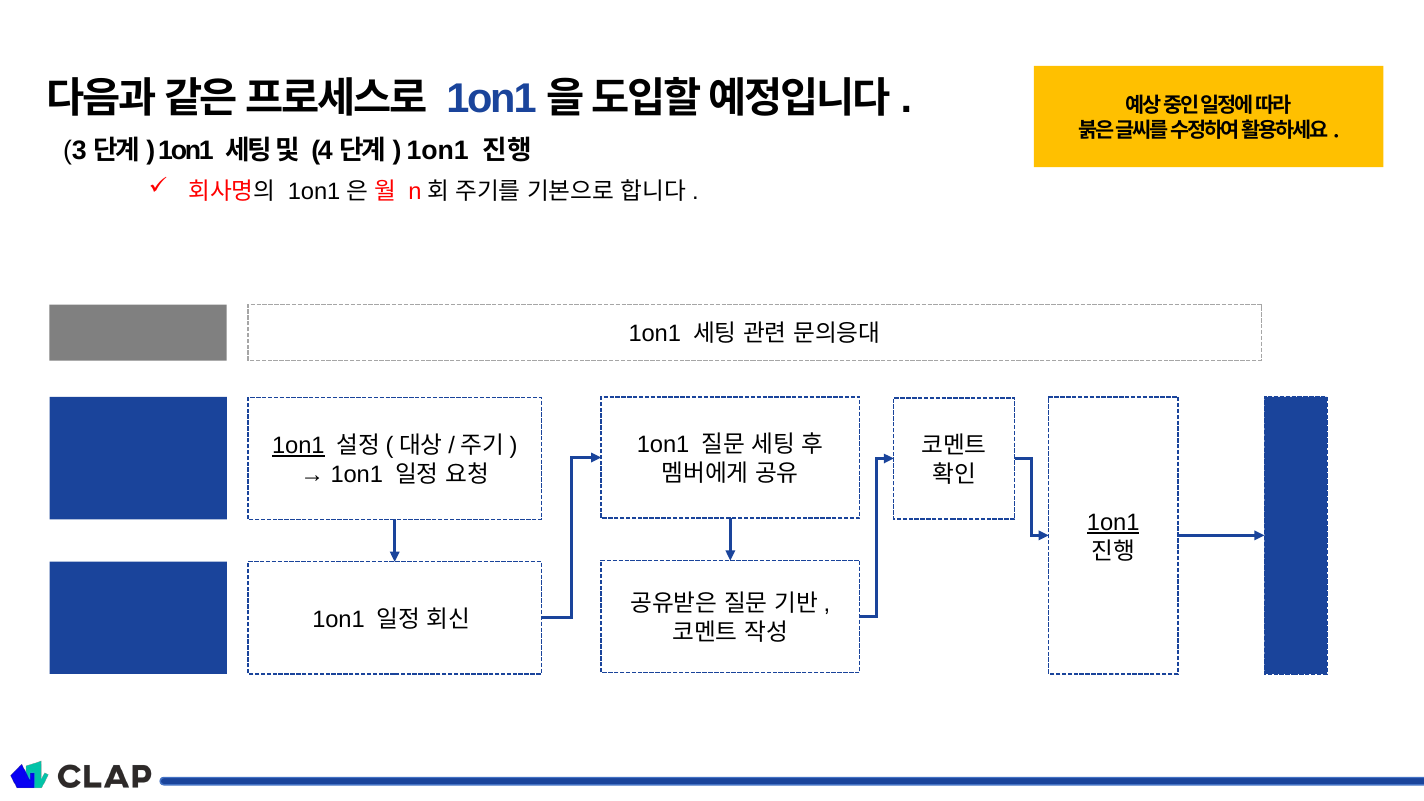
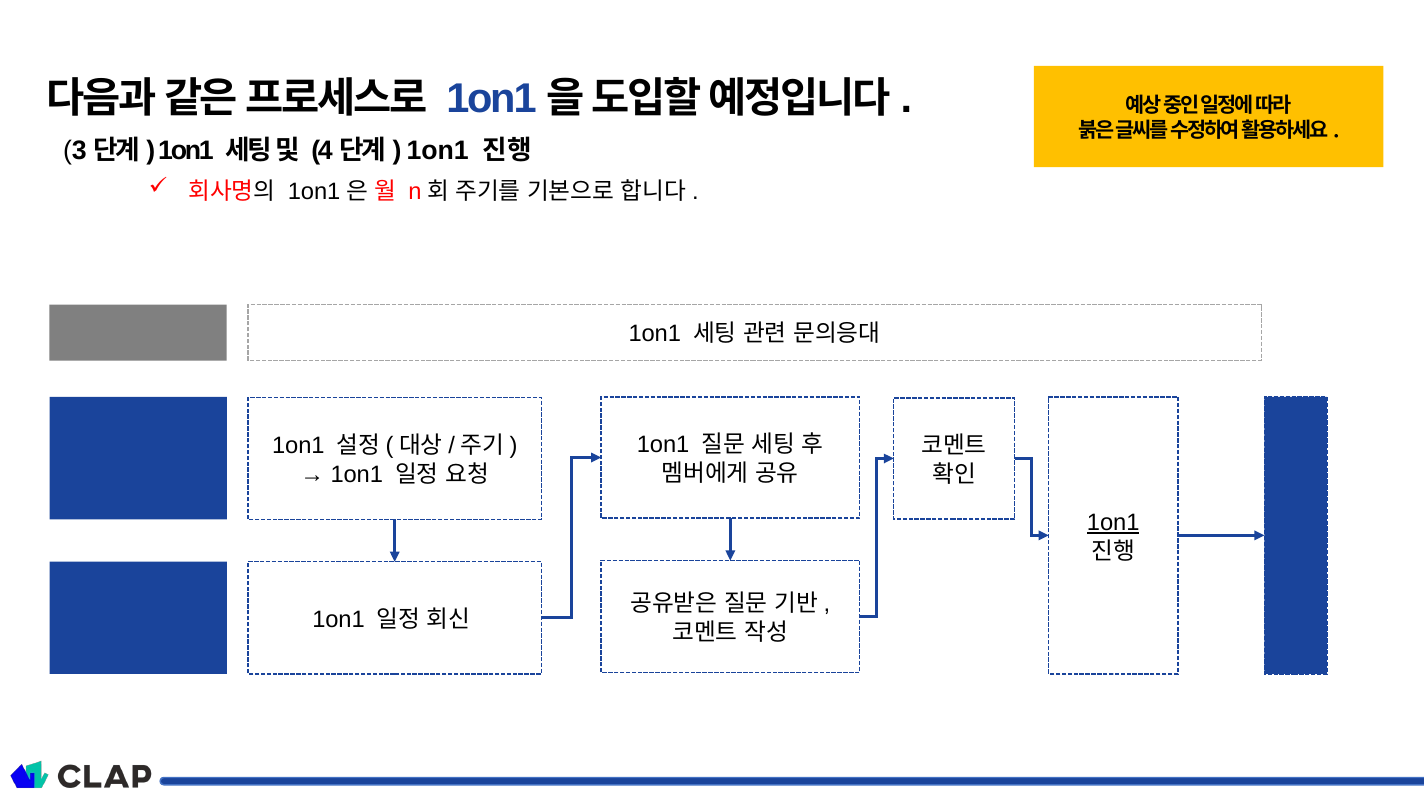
1on1 at (298, 446) underline: present -> none
